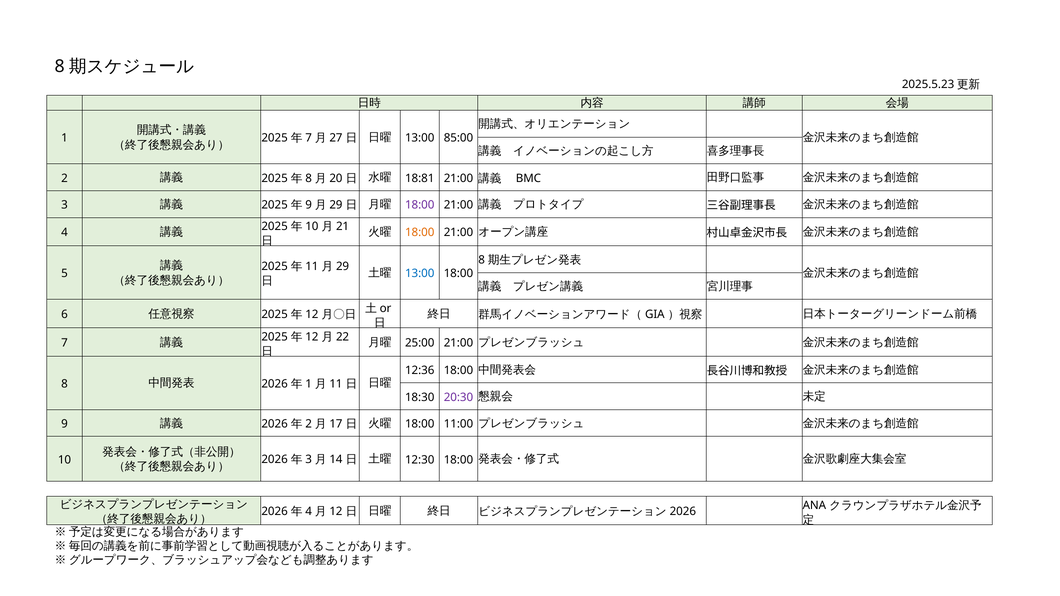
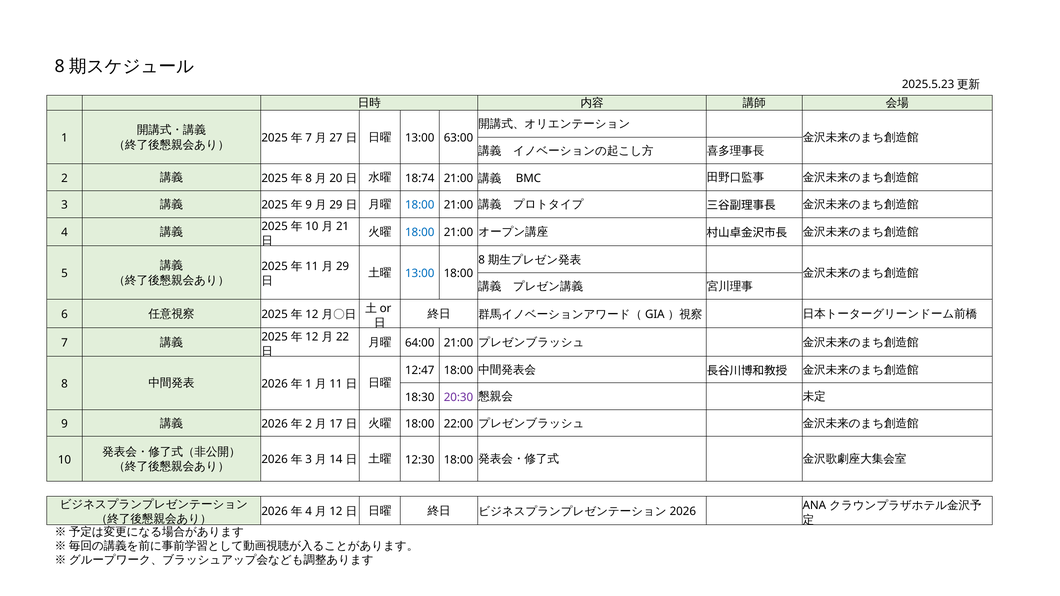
85:00: 85:00 -> 63:00
18:81: 18:81 -> 18:74
18:00 at (420, 205) colour: purple -> blue
18:00 at (420, 233) colour: orange -> blue
25:00: 25:00 -> 64:00
12:36: 12:36 -> 12:47
11:00: 11:00 -> 22:00
